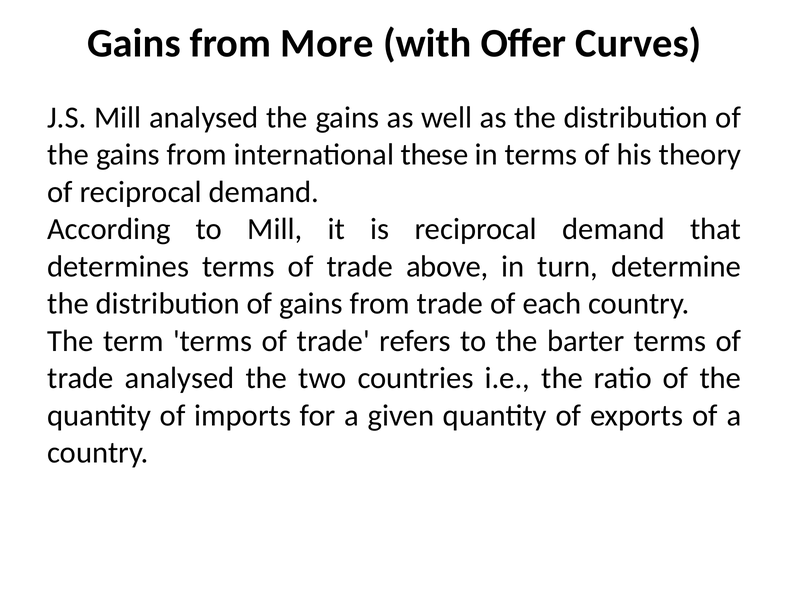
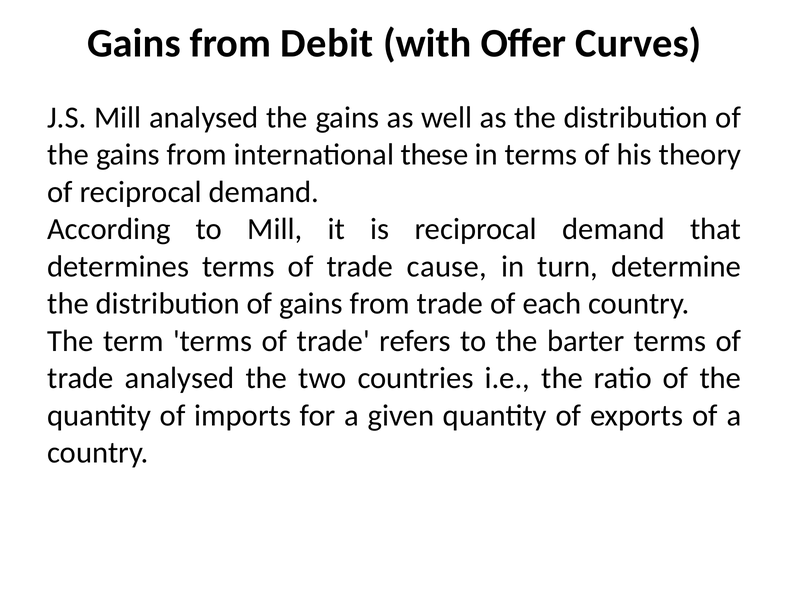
More: More -> Debit
above: above -> cause
